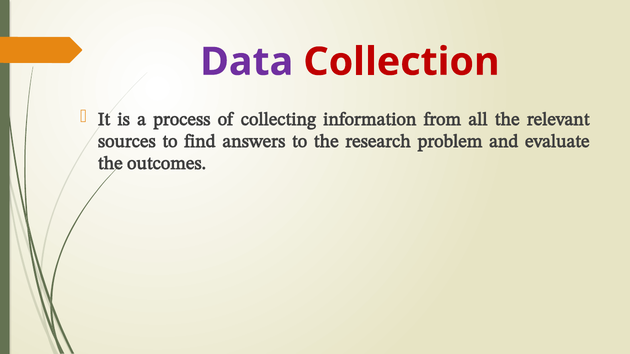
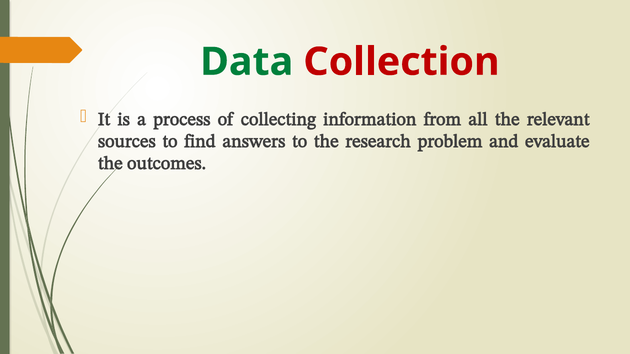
Data colour: purple -> green
